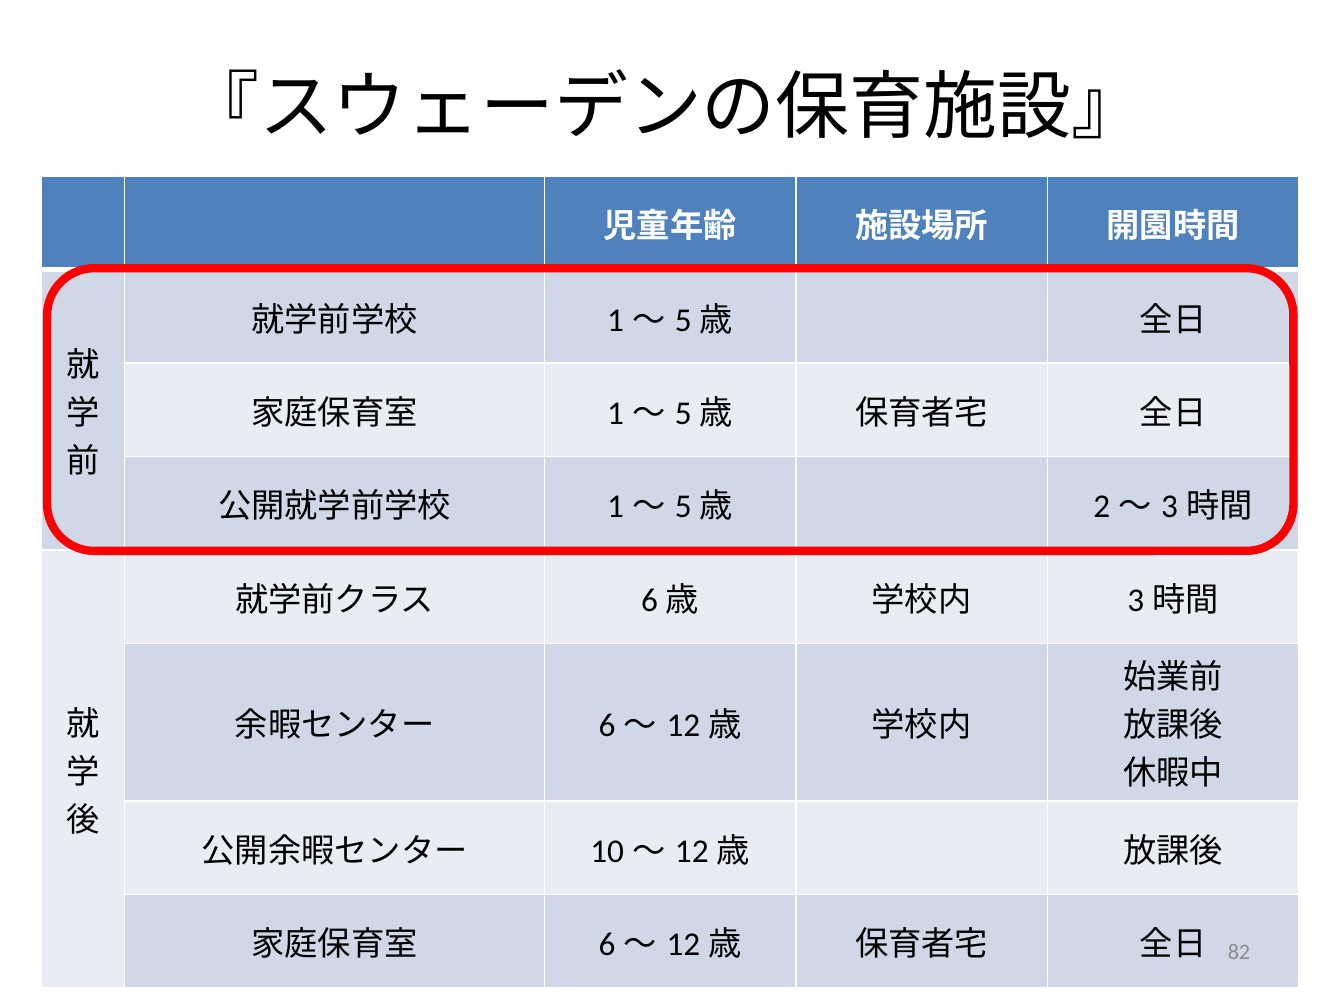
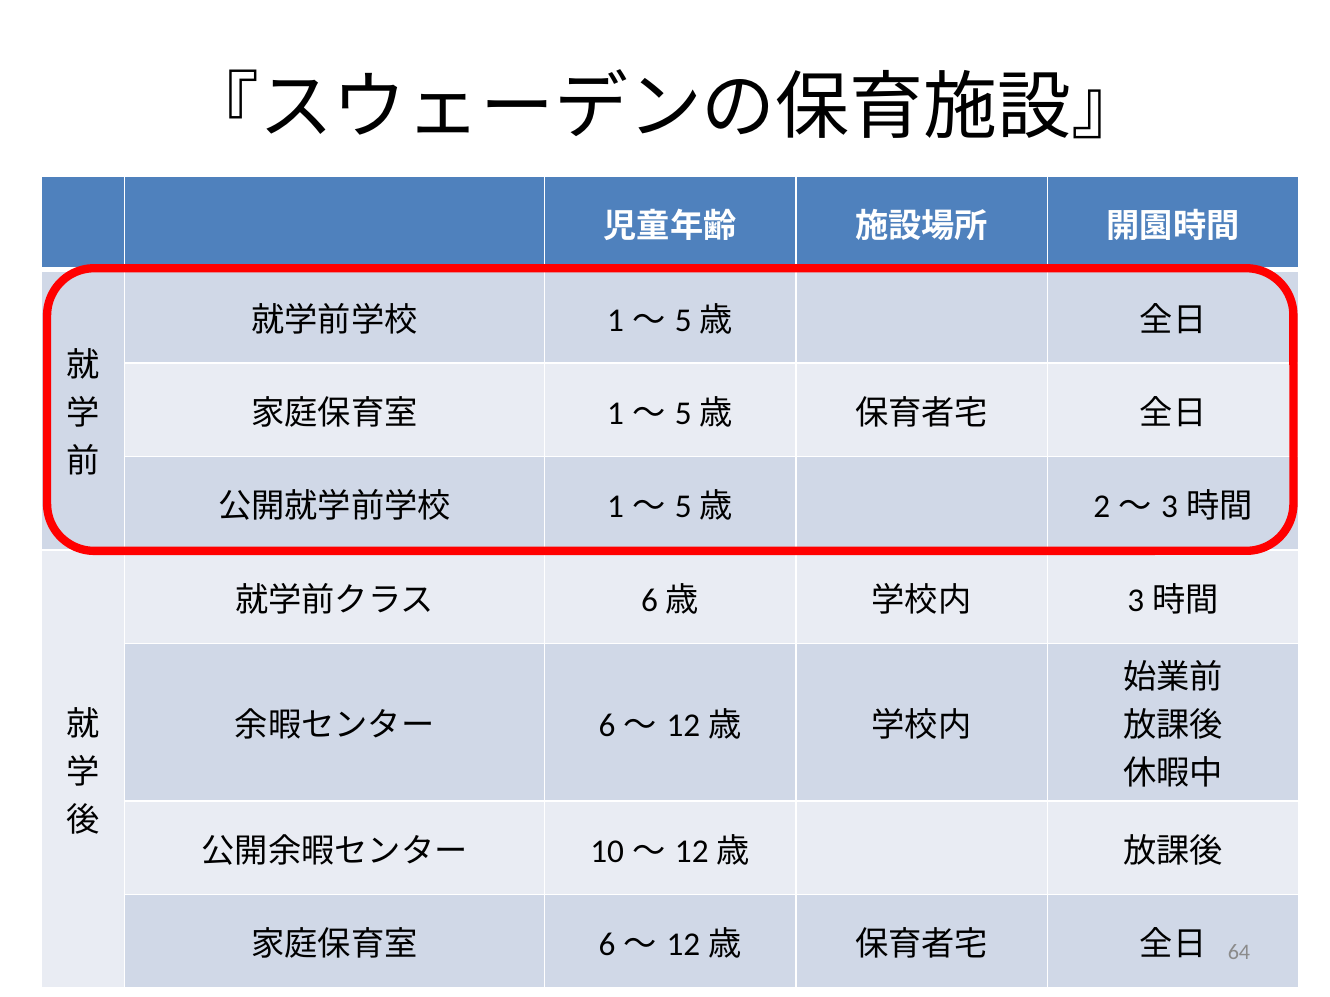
82: 82 -> 64
